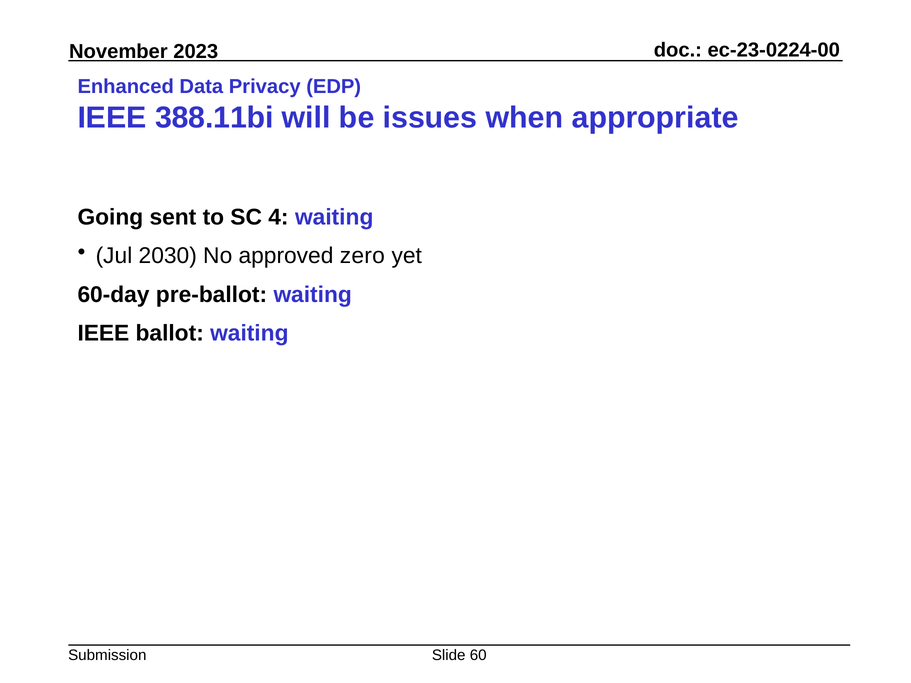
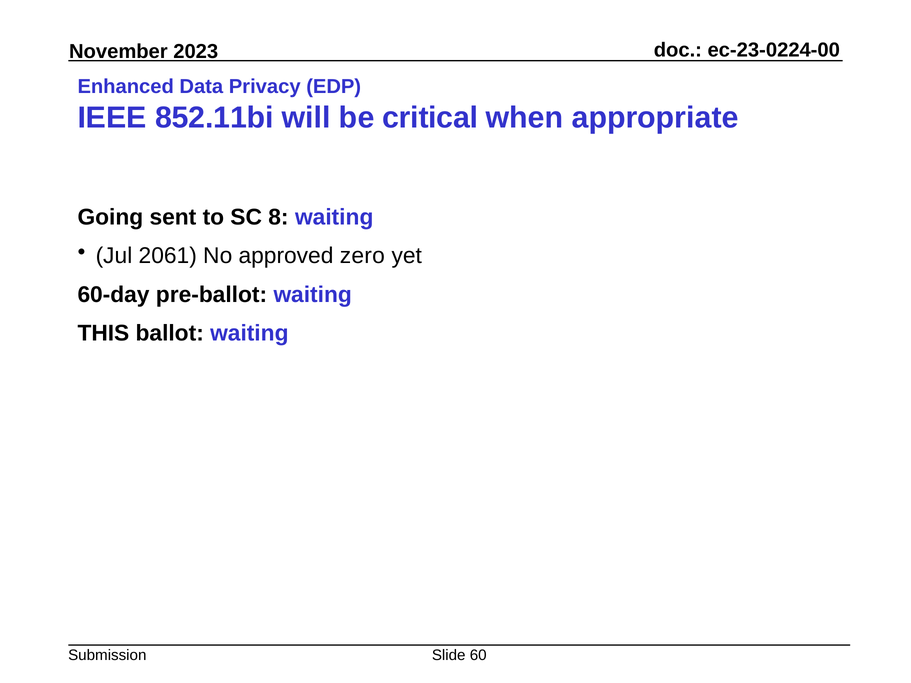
388.11bi: 388.11bi -> 852.11bi
issues: issues -> critical
4: 4 -> 8
2030: 2030 -> 2061
IEEE at (103, 333): IEEE -> THIS
